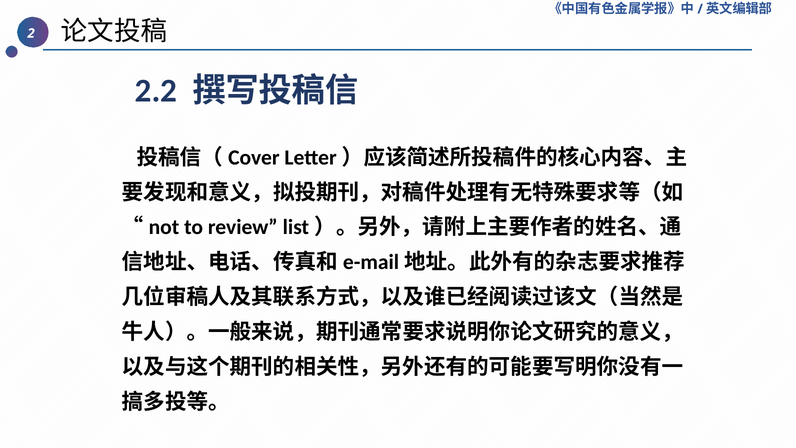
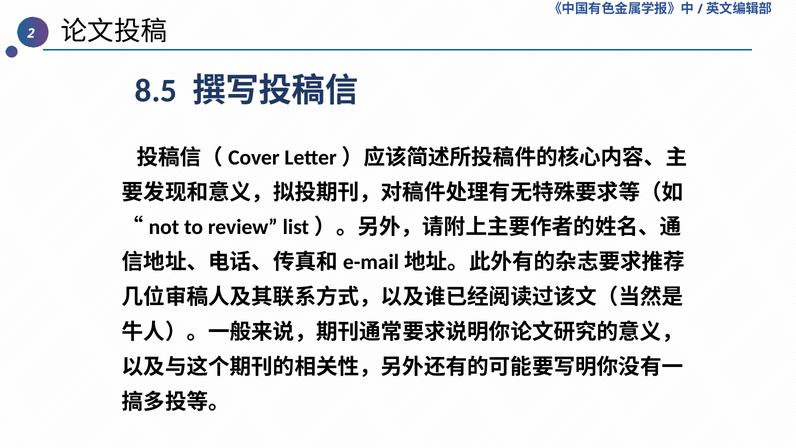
2.2: 2.2 -> 8.5
